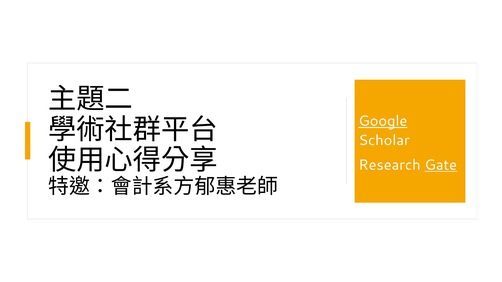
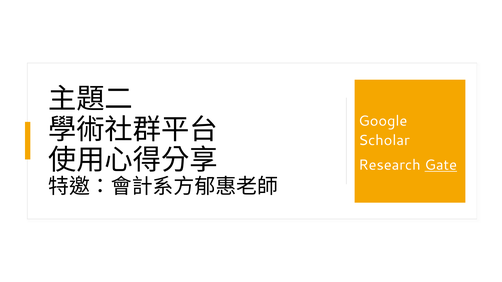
Google underline: present -> none
